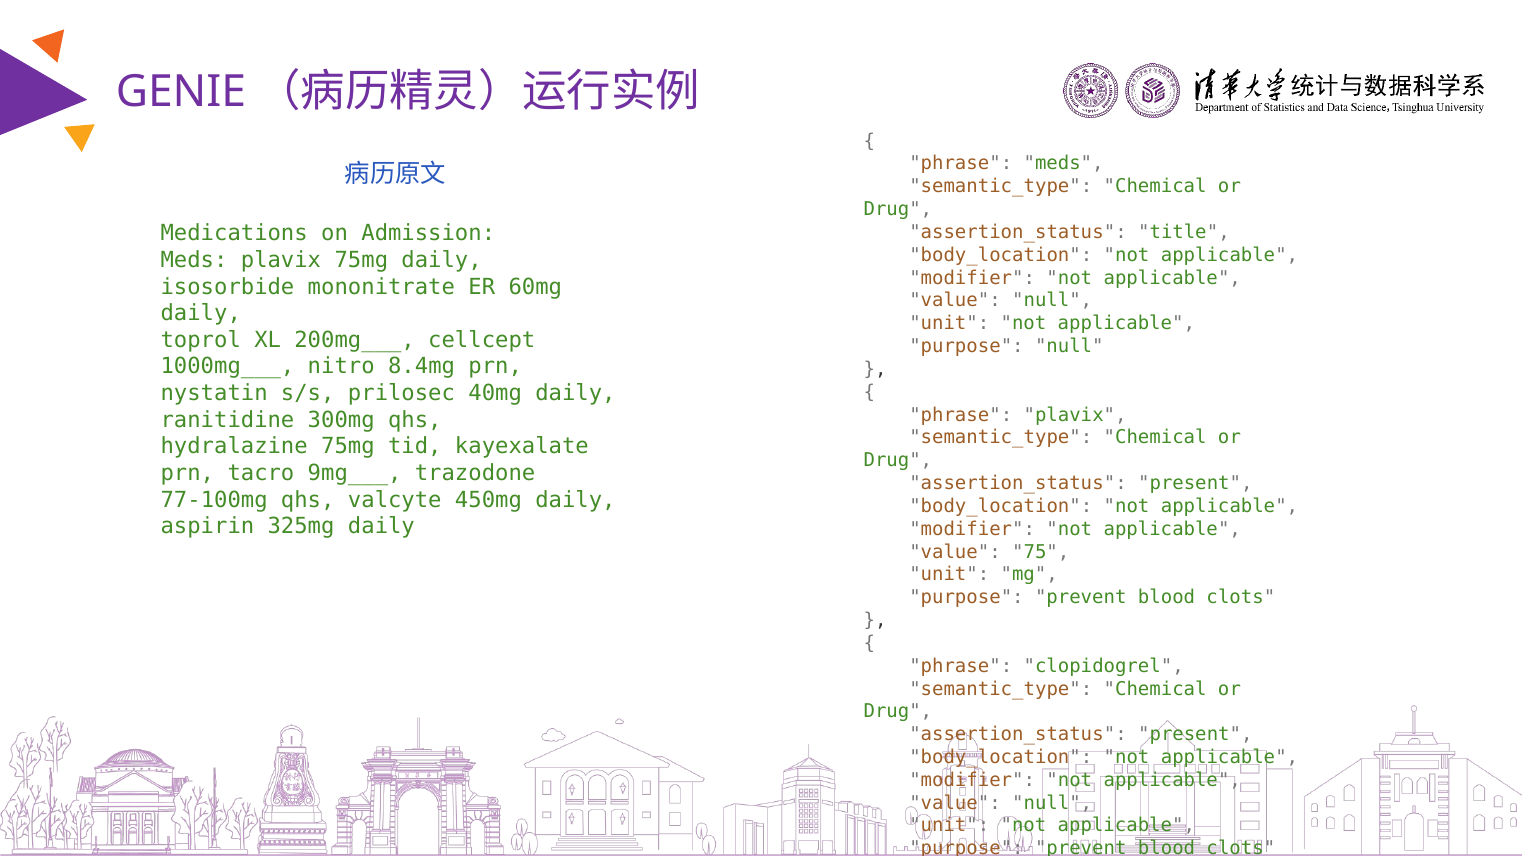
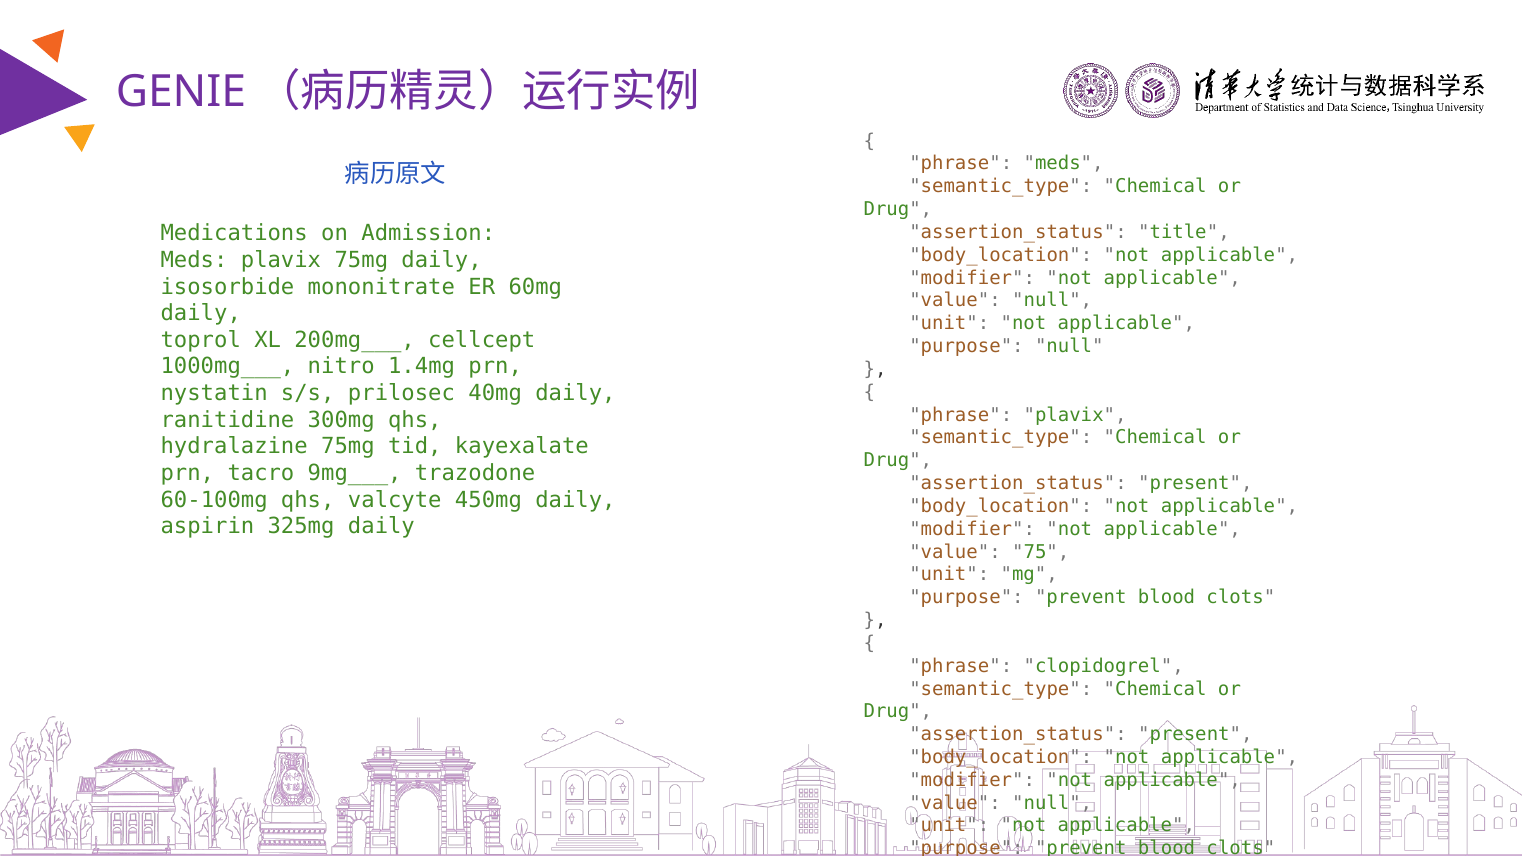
8.4mg: 8.4mg -> 1.4mg
77-100mg: 77-100mg -> 60-100mg
